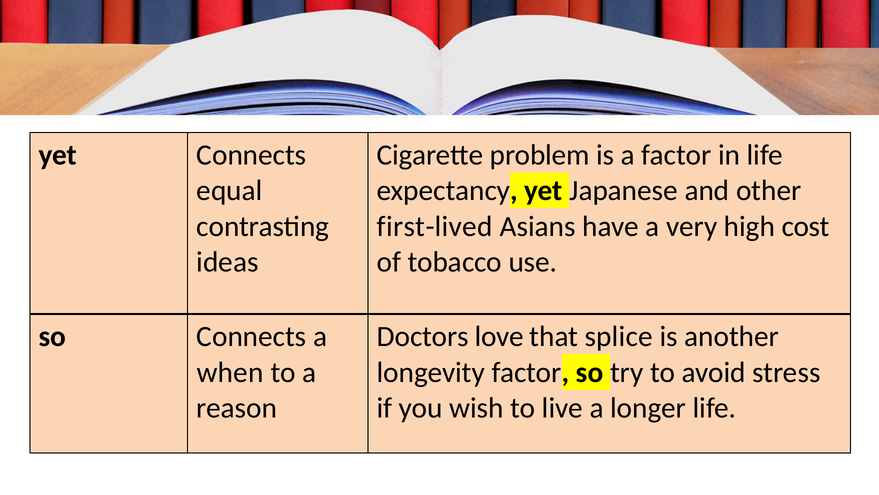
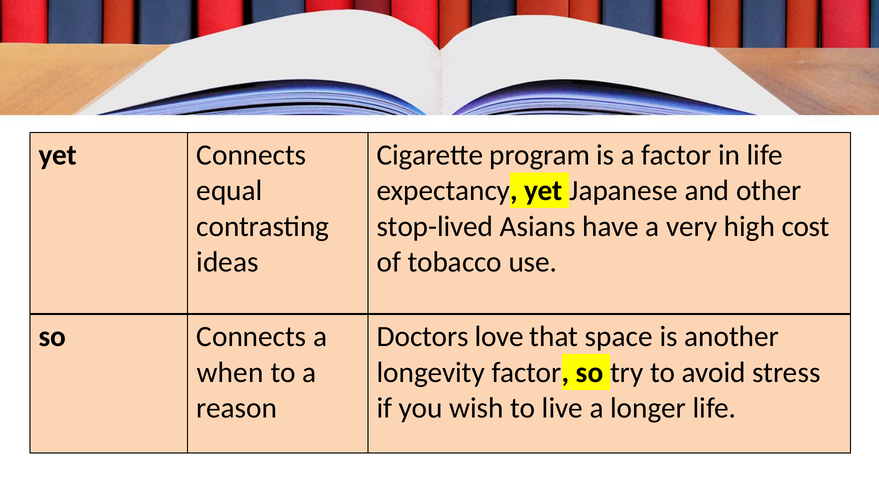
problem: problem -> program
first-lived: first-lived -> stop-lived
splice: splice -> space
